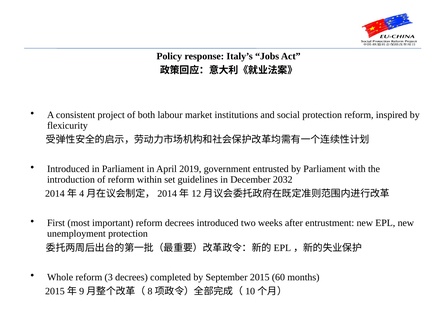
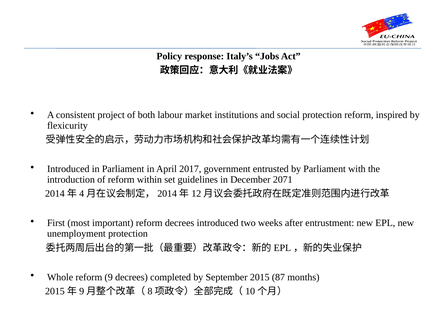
2019: 2019 -> 2017
2032: 2032 -> 2071
3: 3 -> 9
60: 60 -> 87
